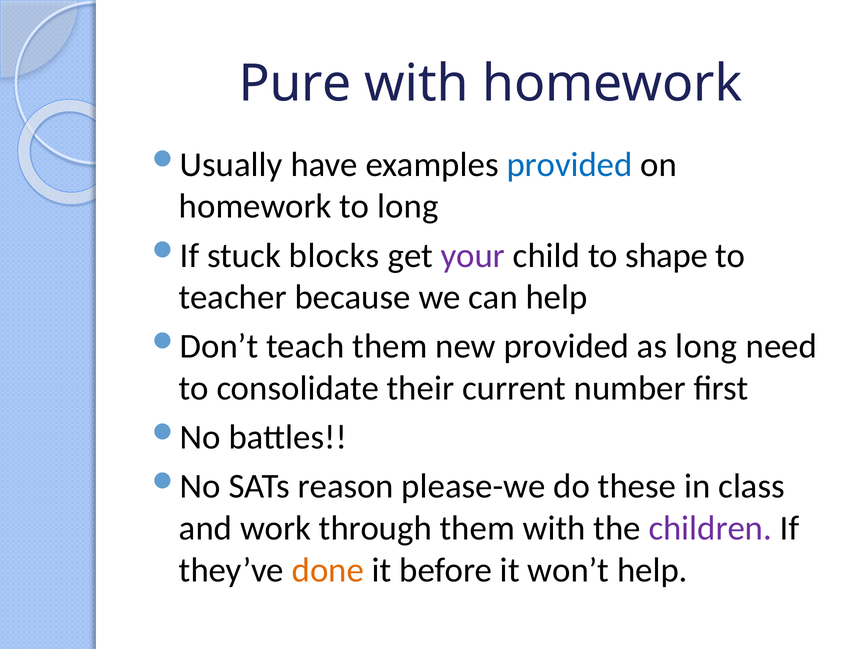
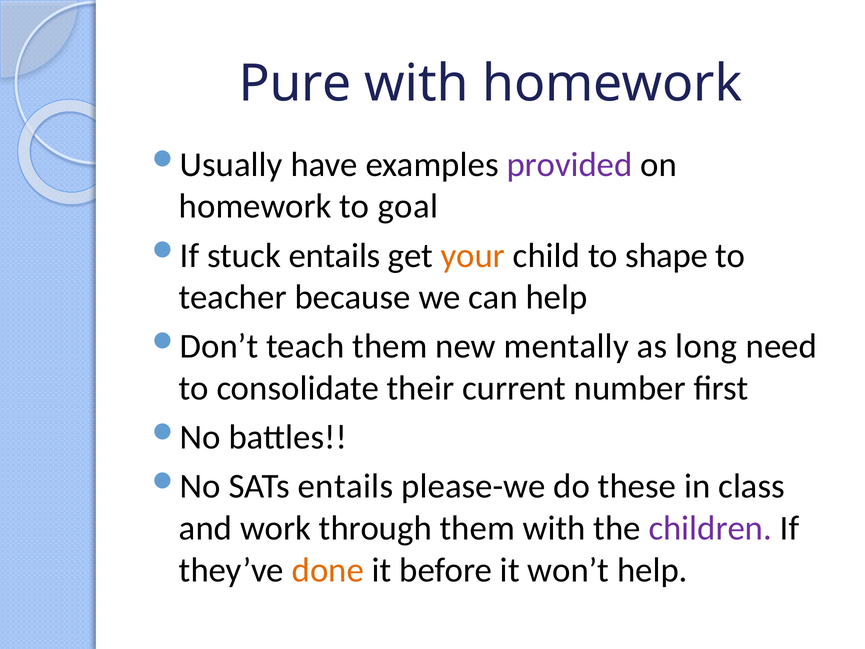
provided at (570, 165) colour: blue -> purple
to long: long -> goal
stuck blocks: blocks -> entails
your colour: purple -> orange
new provided: provided -> mentally
SATs reason: reason -> entails
